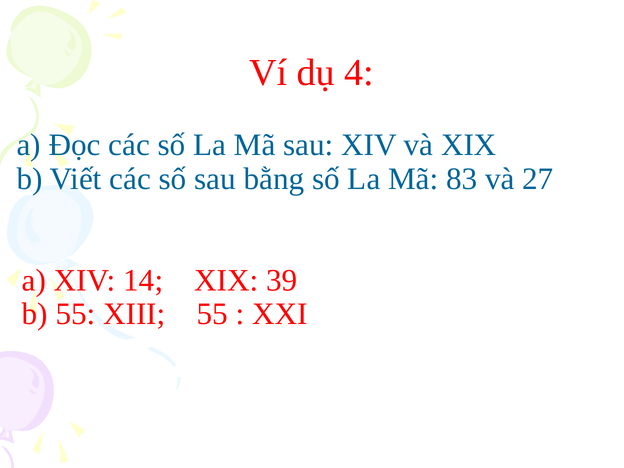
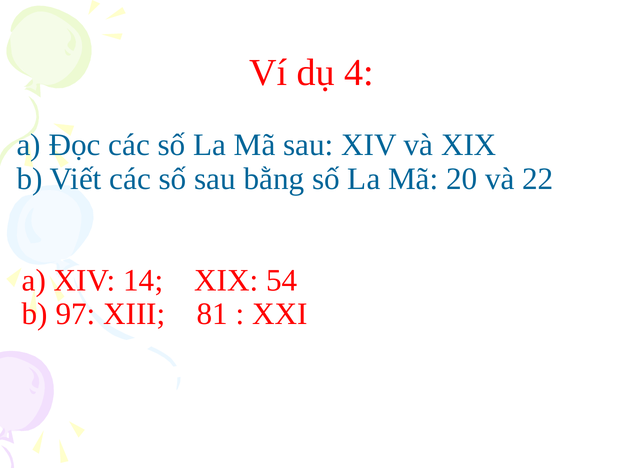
83: 83 -> 20
27: 27 -> 22
39: 39 -> 54
b 55: 55 -> 97
XIII 55: 55 -> 81
